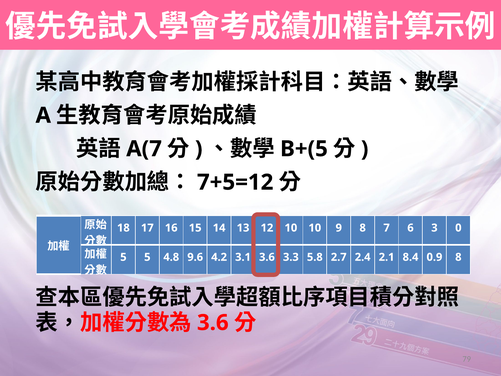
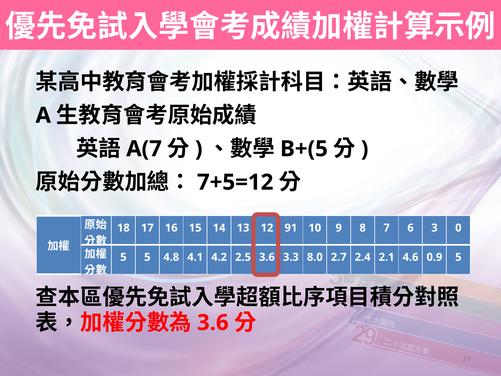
12 10: 10 -> 91
9.6: 9.6 -> 4.1
3.1: 3.1 -> 2.5
5.8: 5.8 -> 8.0
8.4: 8.4 -> 4.6
0.9 8: 8 -> 5
